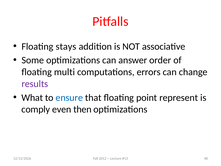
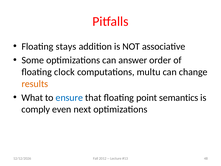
multi: multi -> clock
errors: errors -> multu
results colour: purple -> orange
represent: represent -> semantics
then: then -> next
